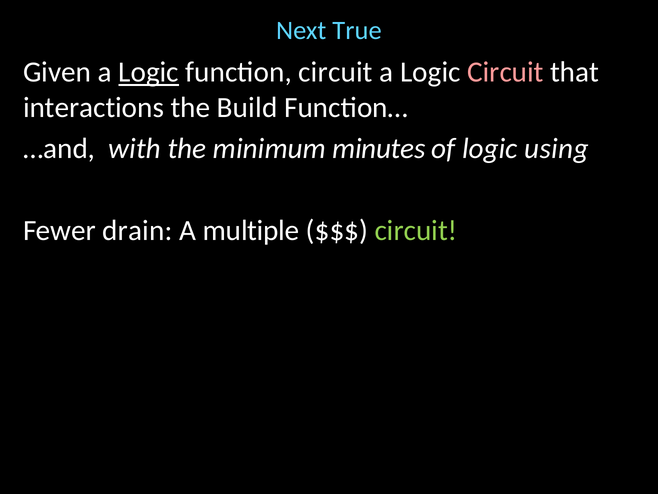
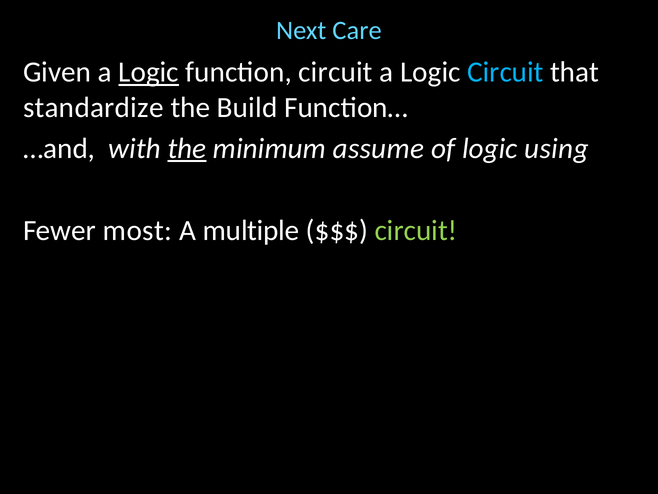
True: True -> Care
Circuit at (505, 72) colour: pink -> light blue
interactions: interactions -> standardize
the at (187, 148) underline: none -> present
minutes: minutes -> assume
drain: drain -> most
